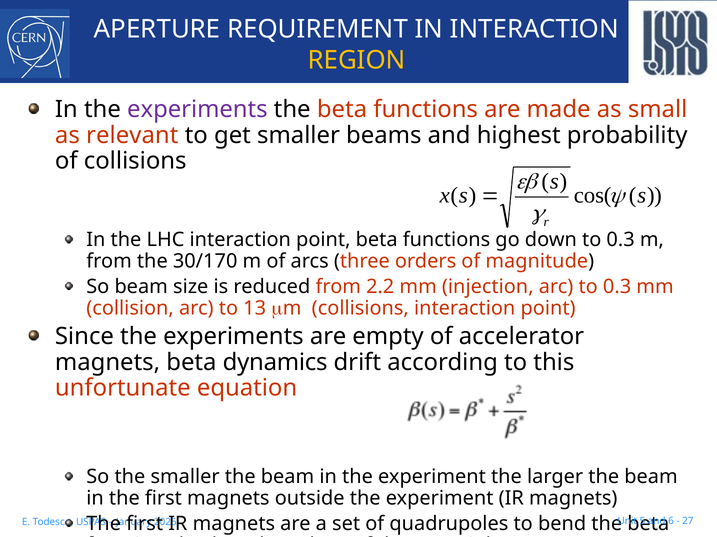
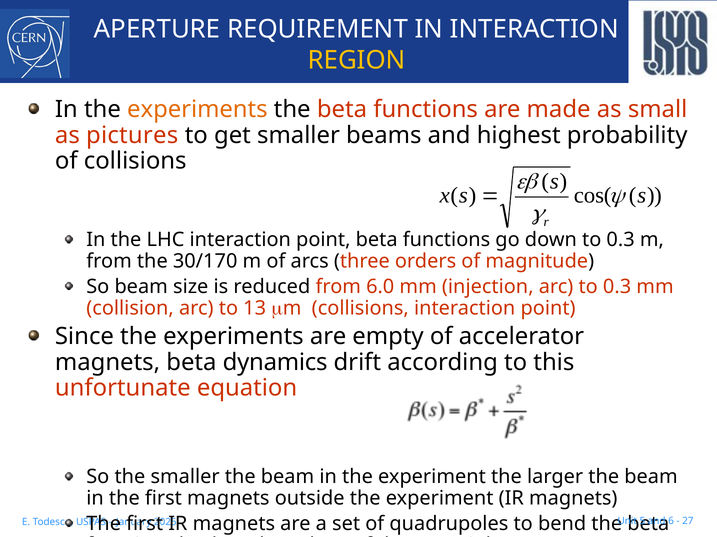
experiments at (197, 110) colour: purple -> orange
relevant: relevant -> pictures
2.2: 2.2 -> 6.0
